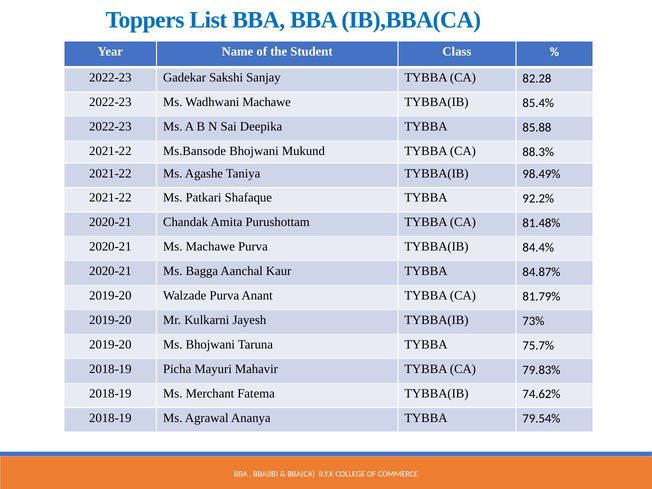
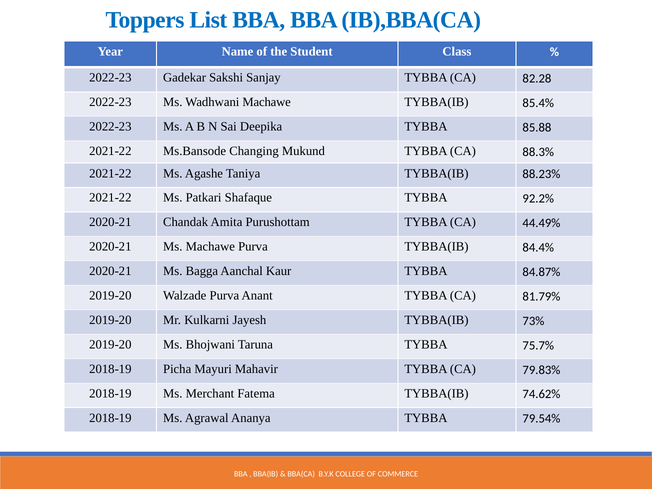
Ms.Bansode Bhojwani: Bhojwani -> Changing
98.49%: 98.49% -> 88.23%
81.48%: 81.48% -> 44.49%
